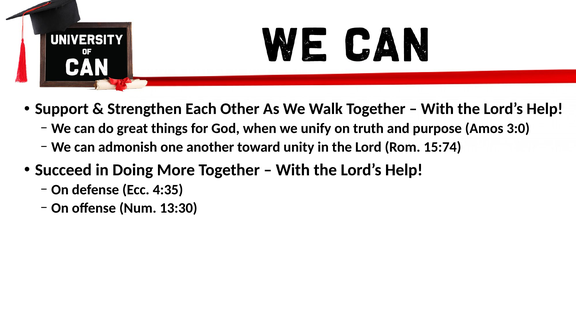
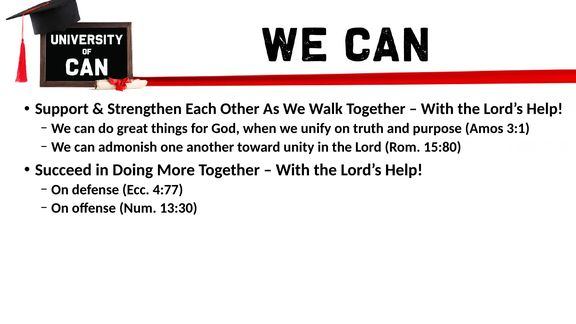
3:0: 3:0 -> 3:1
15:74: 15:74 -> 15:80
4:35: 4:35 -> 4:77
